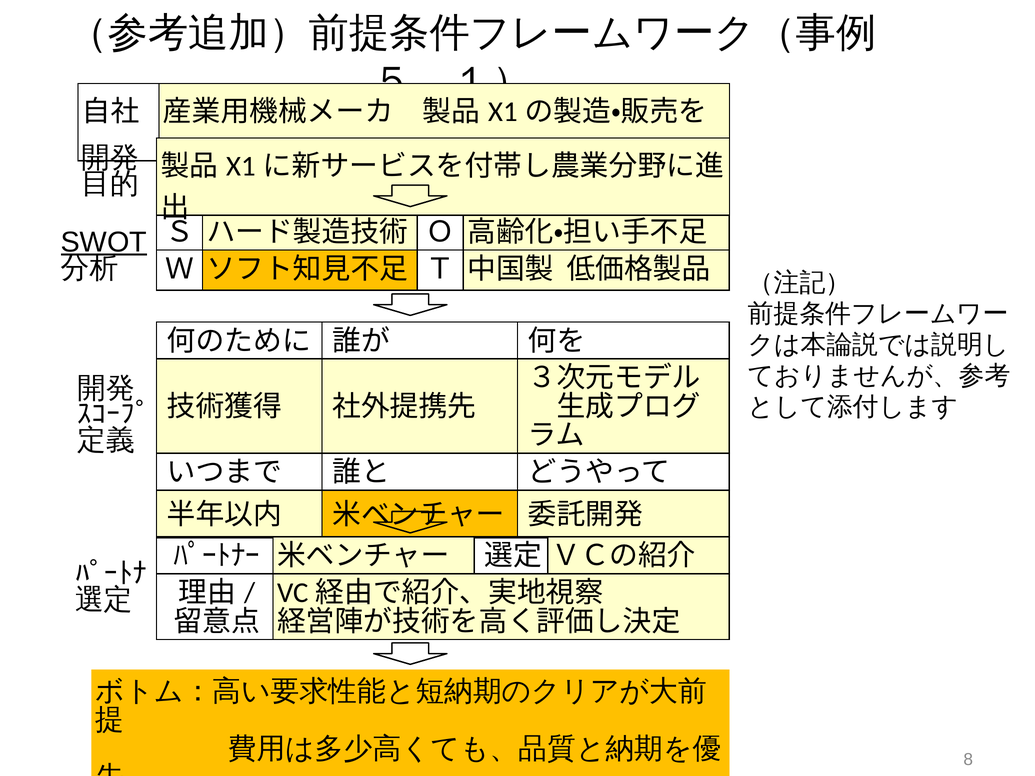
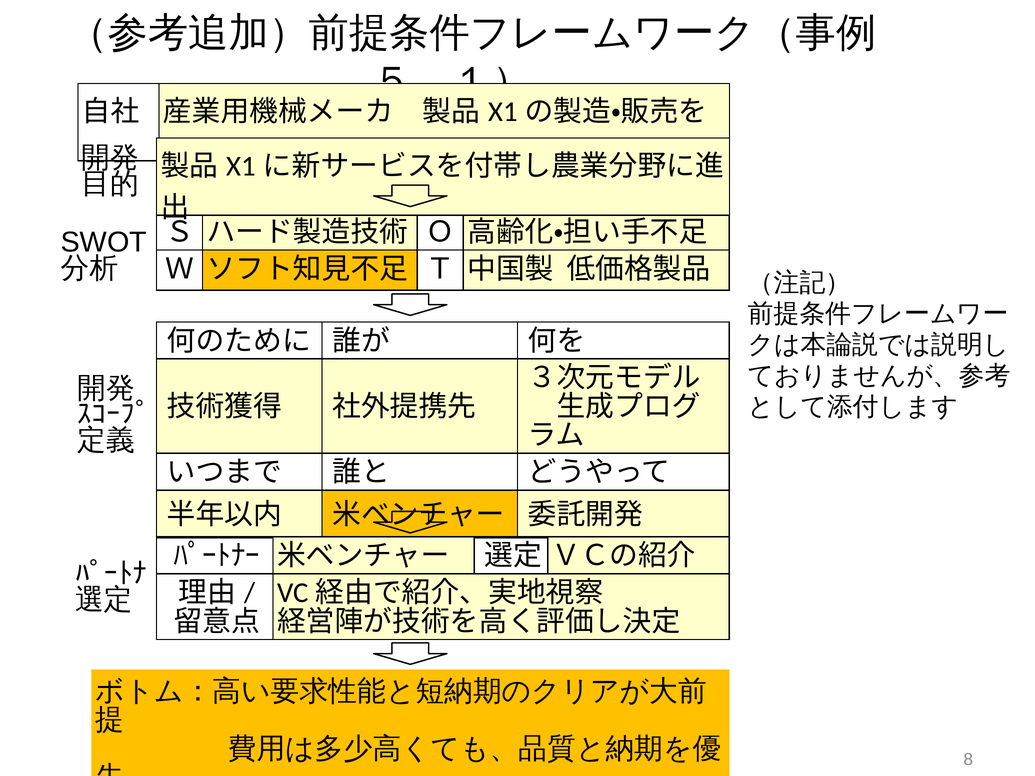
SWOT underline: present -> none
